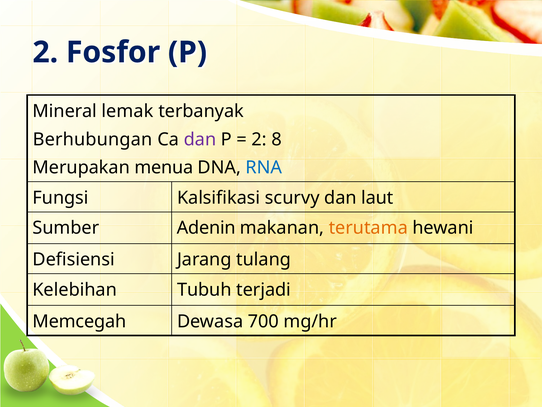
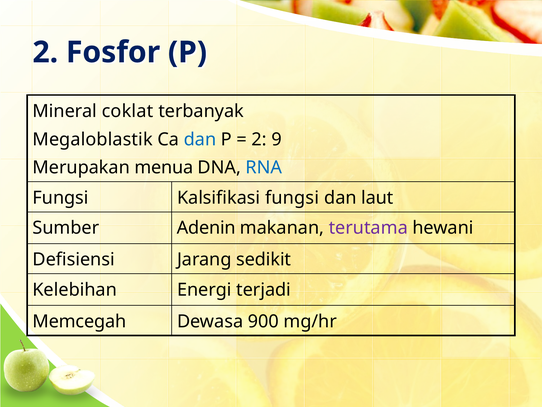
lemak: lemak -> coklat
Berhubungan: Berhubungan -> Megaloblastik
dan at (200, 139) colour: purple -> blue
8: 8 -> 9
Kalsifikasi scurvy: scurvy -> fungsi
terutama colour: orange -> purple
tulang: tulang -> sedikit
Tubuh: Tubuh -> Energi
700: 700 -> 900
